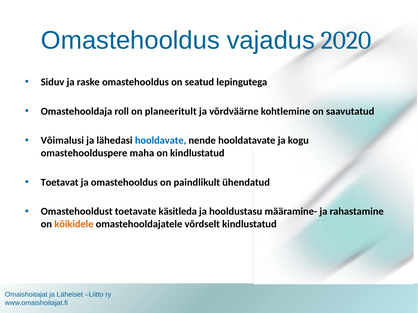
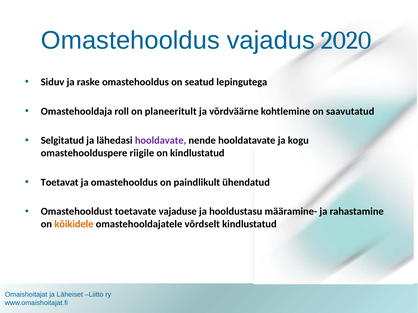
Võimalusi: Võimalusi -> Selgitatud
hooldavate colour: blue -> purple
maha: maha -> riigile
käsitleda: käsitleda -> vajaduse
